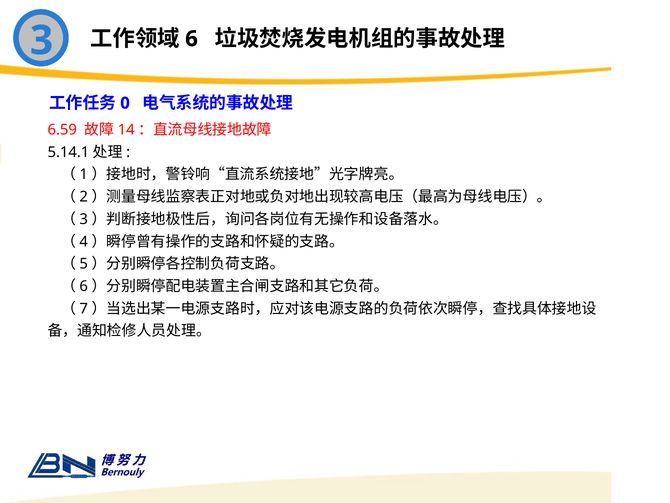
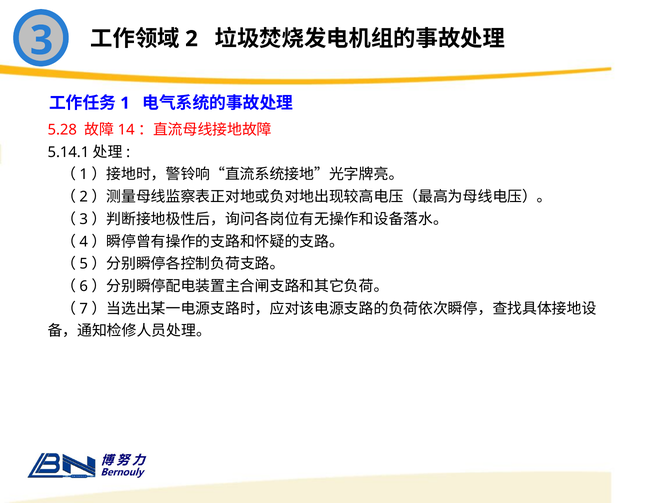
6: 6 -> 2
0: 0 -> 1
6.59: 6.59 -> 5.28
